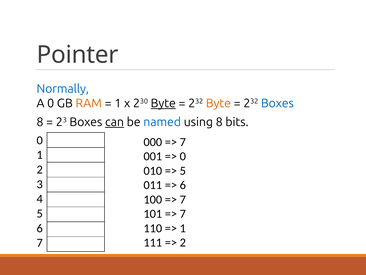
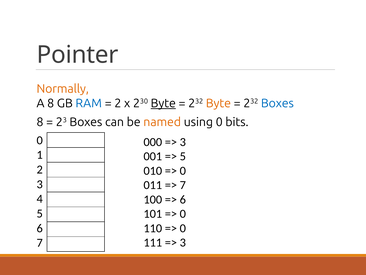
Normally colour: blue -> orange
A 0: 0 -> 8
RAM colour: orange -> blue
1 at (118, 103): 1 -> 2
can underline: present -> none
named colour: blue -> orange
using 8: 8 -> 0
7 at (183, 142): 7 -> 3
0 at (183, 156): 0 -> 5
5 at (183, 170): 5 -> 0
6 at (183, 185): 6 -> 7
7 at (183, 199): 7 -> 6
7 at (183, 214): 7 -> 0
1 at (183, 228): 1 -> 0
2 at (183, 242): 2 -> 3
